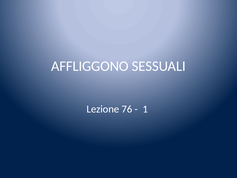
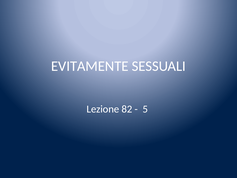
AFFLIGGONO: AFFLIGGONO -> EVITAMENTE
76: 76 -> 82
1: 1 -> 5
